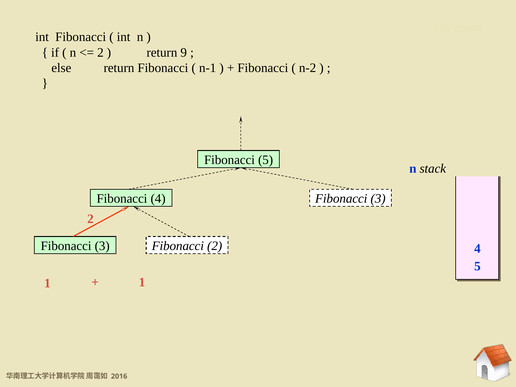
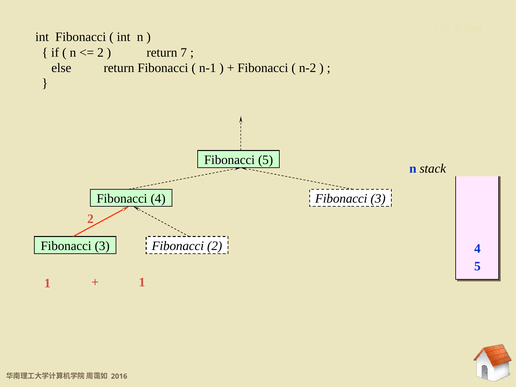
9: 9 -> 7
